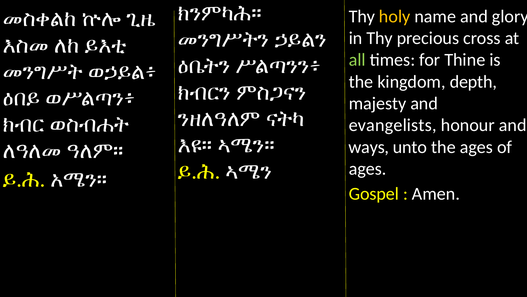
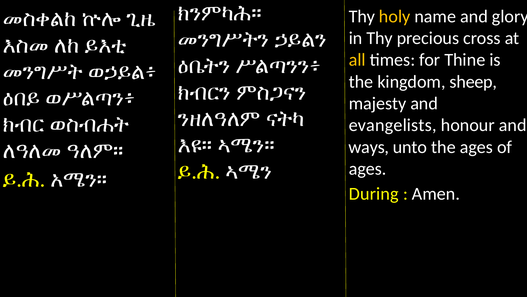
all colour: light green -> yellow
depth: depth -> sheep
Gospel: Gospel -> During
